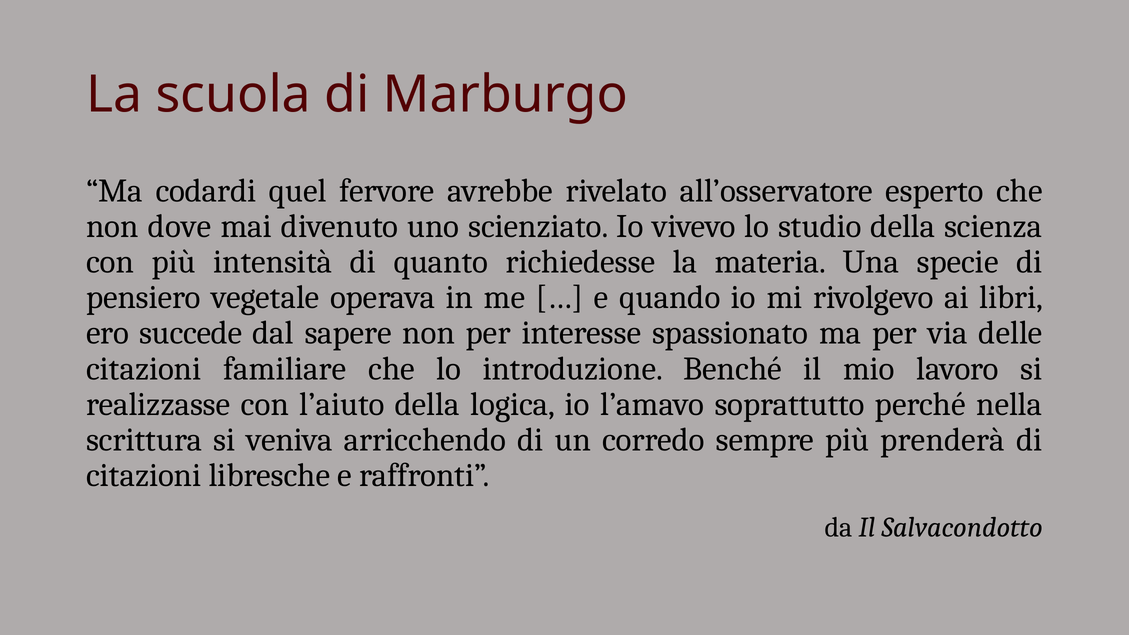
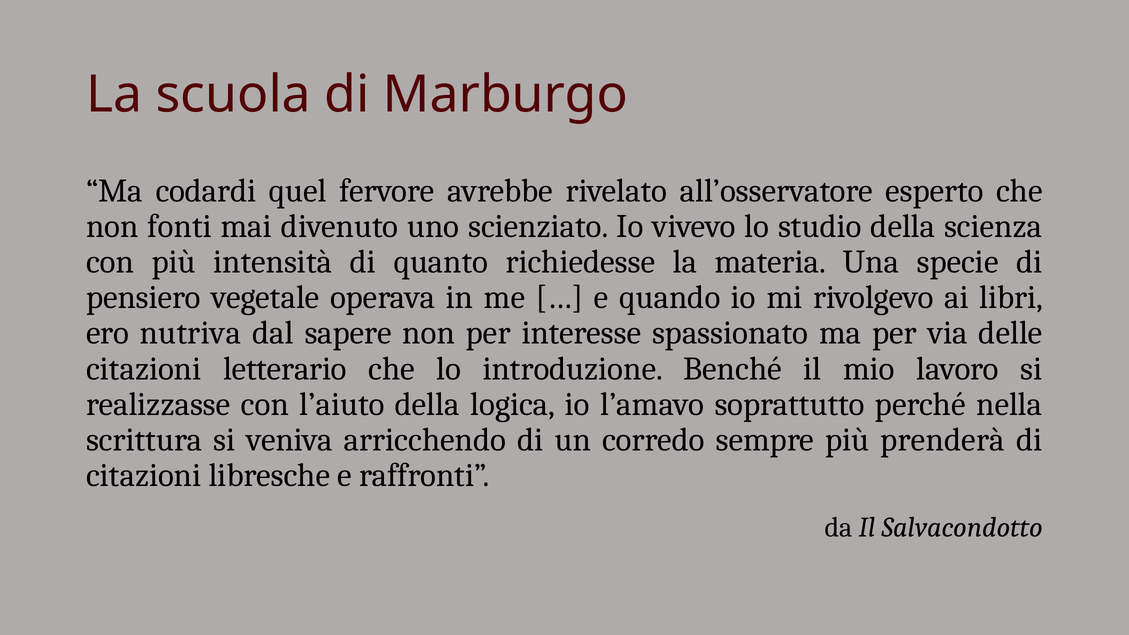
dove: dove -> fonti
succede: succede -> nutriva
familiare: familiare -> letterario
